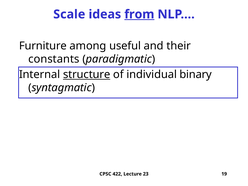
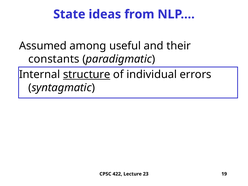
Scale: Scale -> State
from underline: present -> none
Furniture: Furniture -> Assumed
binary: binary -> errors
